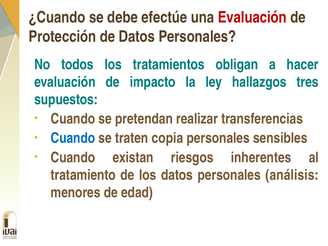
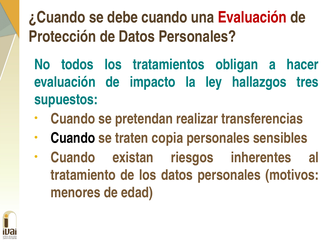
debe efectúe: efectúe -> cuando
Cuando at (73, 138) colour: blue -> black
análisis: análisis -> motivos
